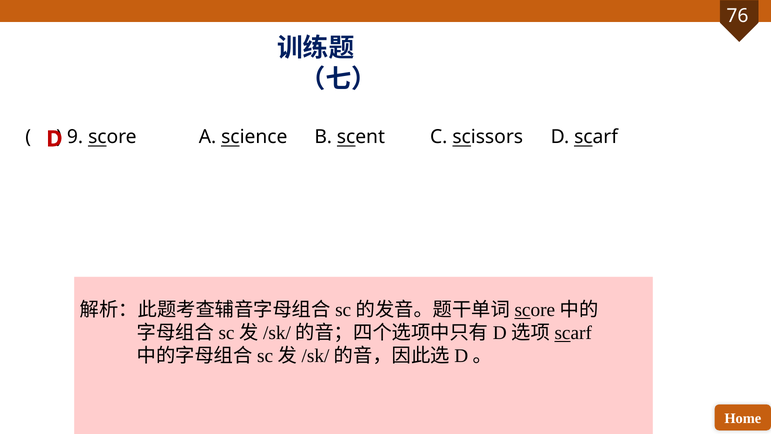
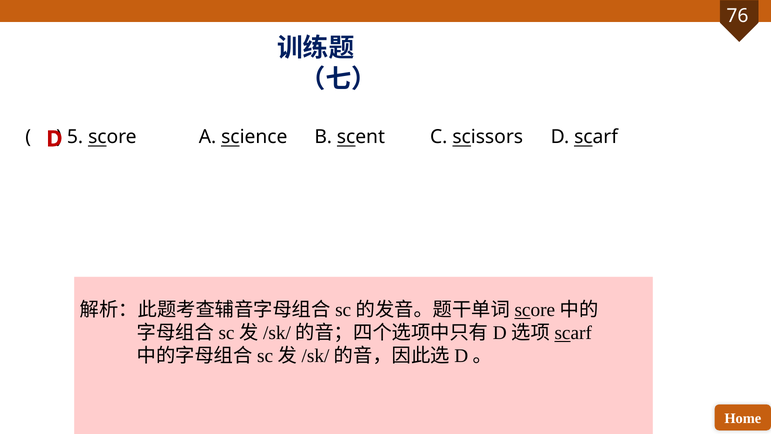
9: 9 -> 5
